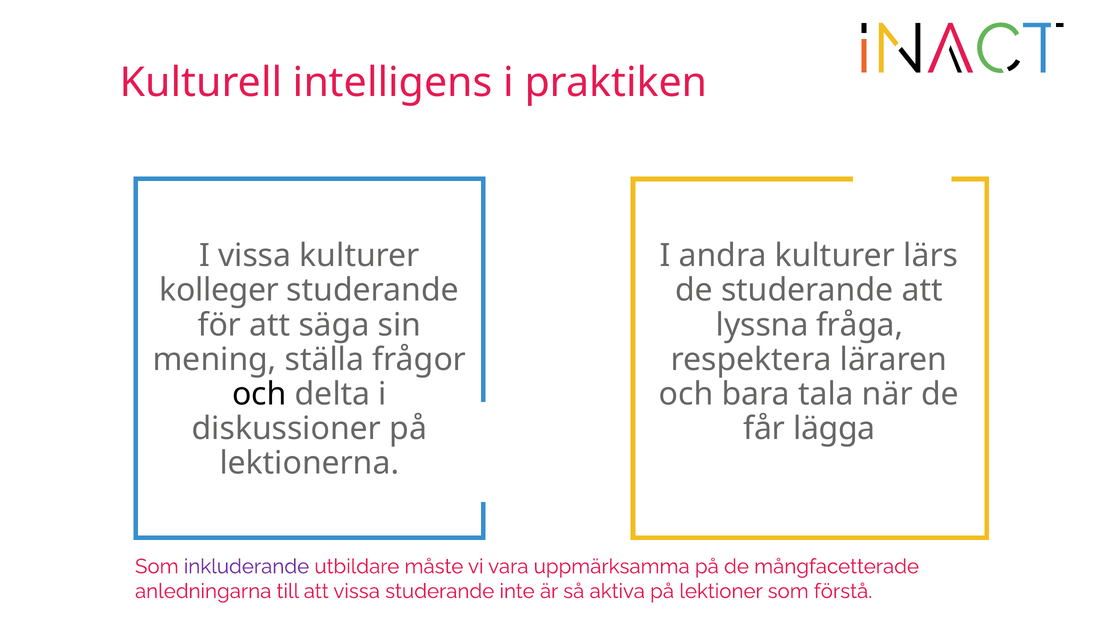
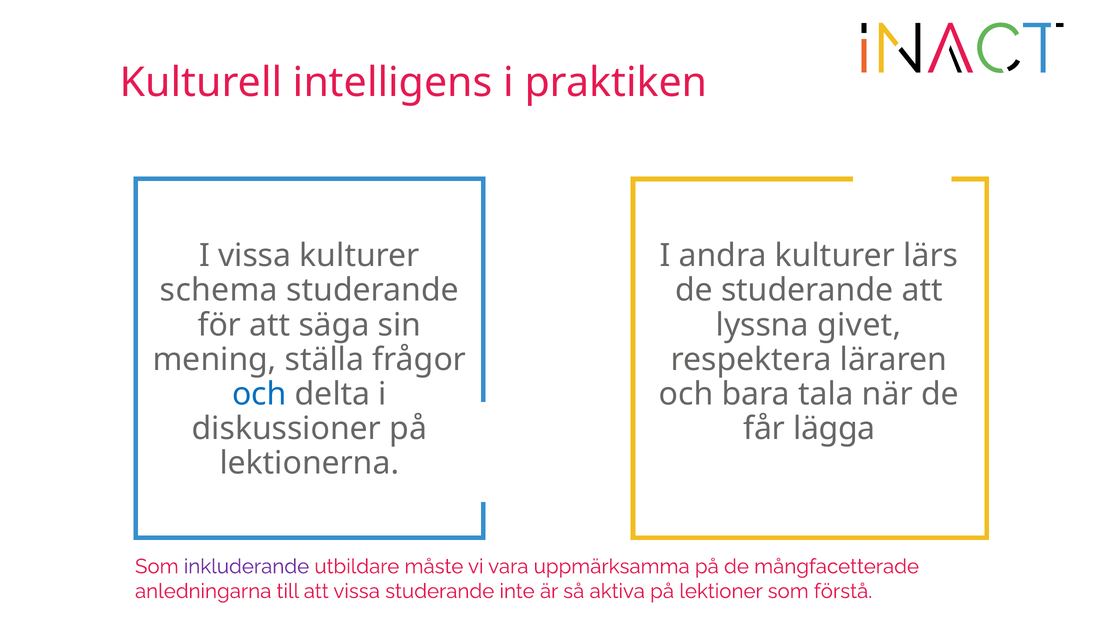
kolleger: kolleger -> schema
fråga: fråga -> givet
och at (259, 394) colour: black -> blue
